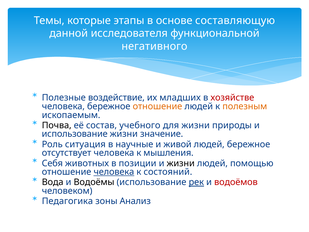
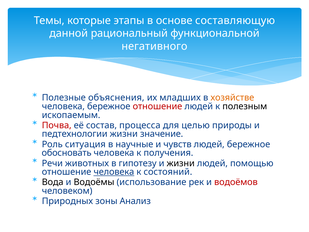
исследователя: исследователя -> рациональный
воздействие: воздействие -> объяснения
хозяйстве colour: red -> orange
отношение at (157, 106) colour: orange -> red
полезным colour: orange -> black
Почва colour: black -> red
учебного: учебного -> процесса
для жизни: жизни -> целью
использование at (75, 134): использование -> педтехнологии
живой: живой -> чувств
отсутствует: отсутствует -> обосновать
мышления: мышления -> получения
Себя: Себя -> Речи
позиции: позиции -> гипотезу
рек underline: present -> none
Педагогика: Педагогика -> Природных
